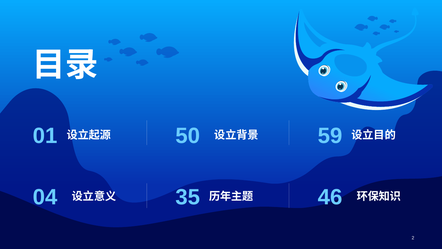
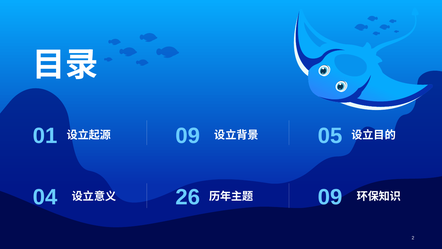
50 at (188, 136): 50 -> 09
59: 59 -> 05
35: 35 -> 26
46 at (330, 197): 46 -> 09
